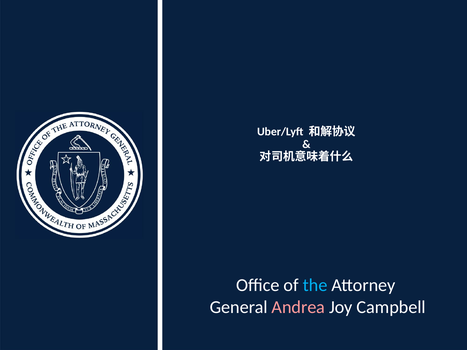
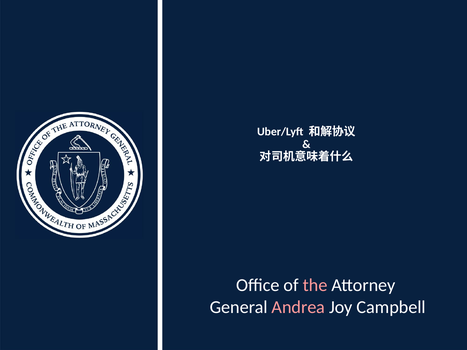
the colour: light blue -> pink
